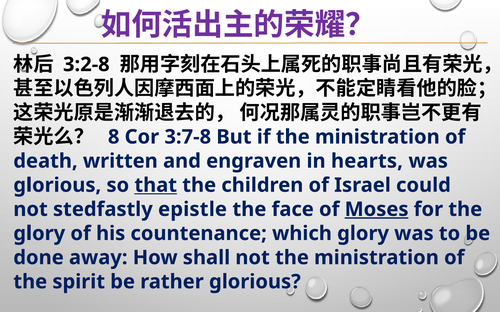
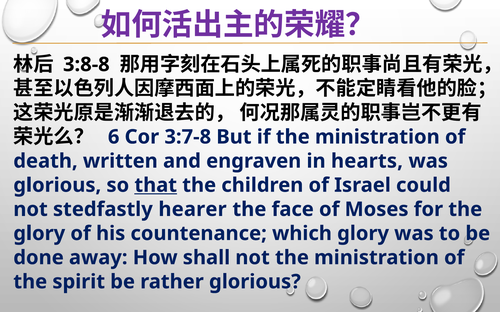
3:2-8: 3:2-8 -> 3:8-8
8: 8 -> 6
epistle: epistle -> hearer
Moses underline: present -> none
